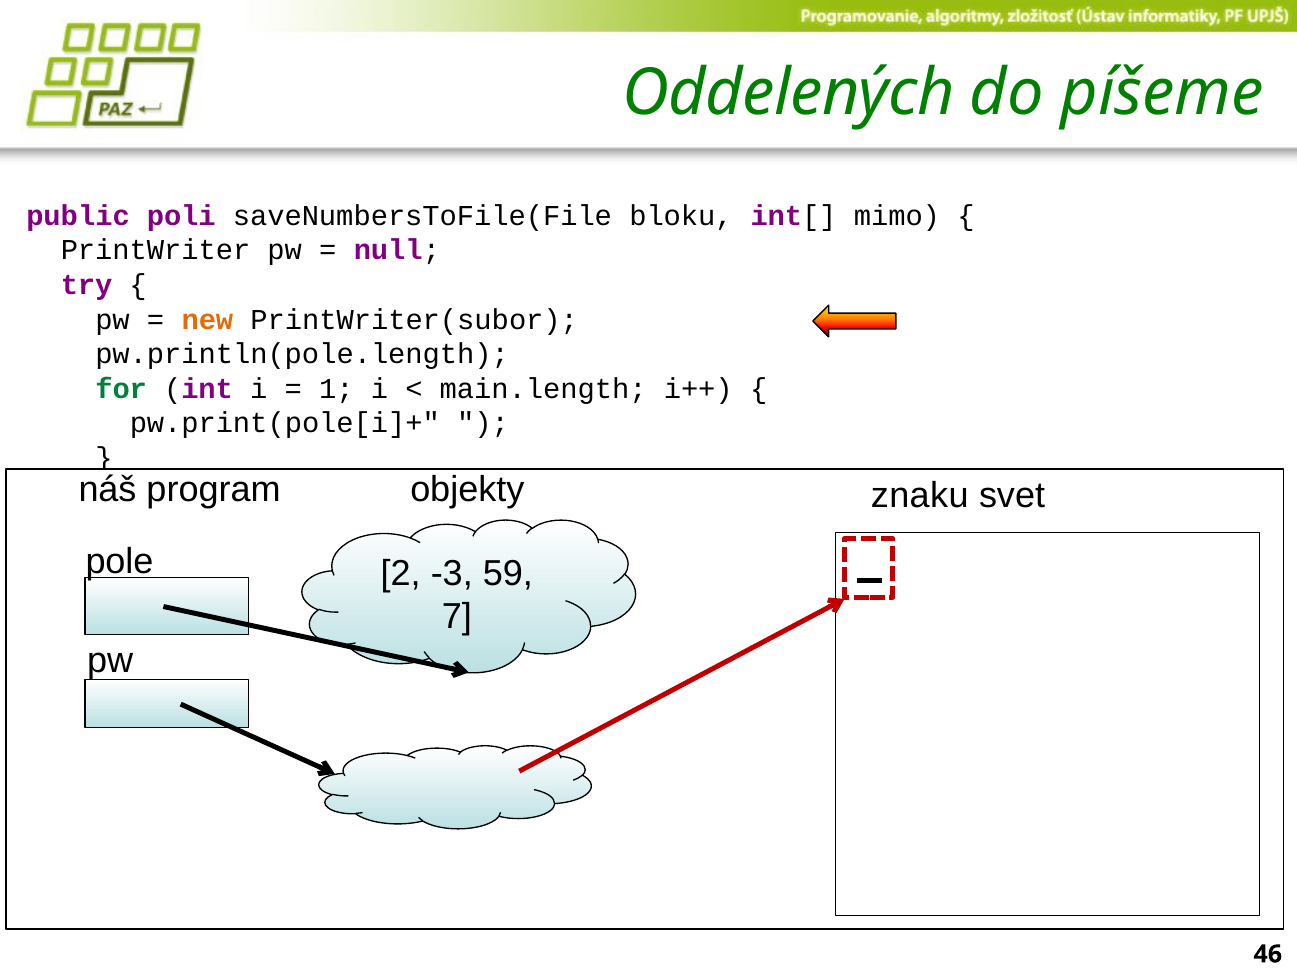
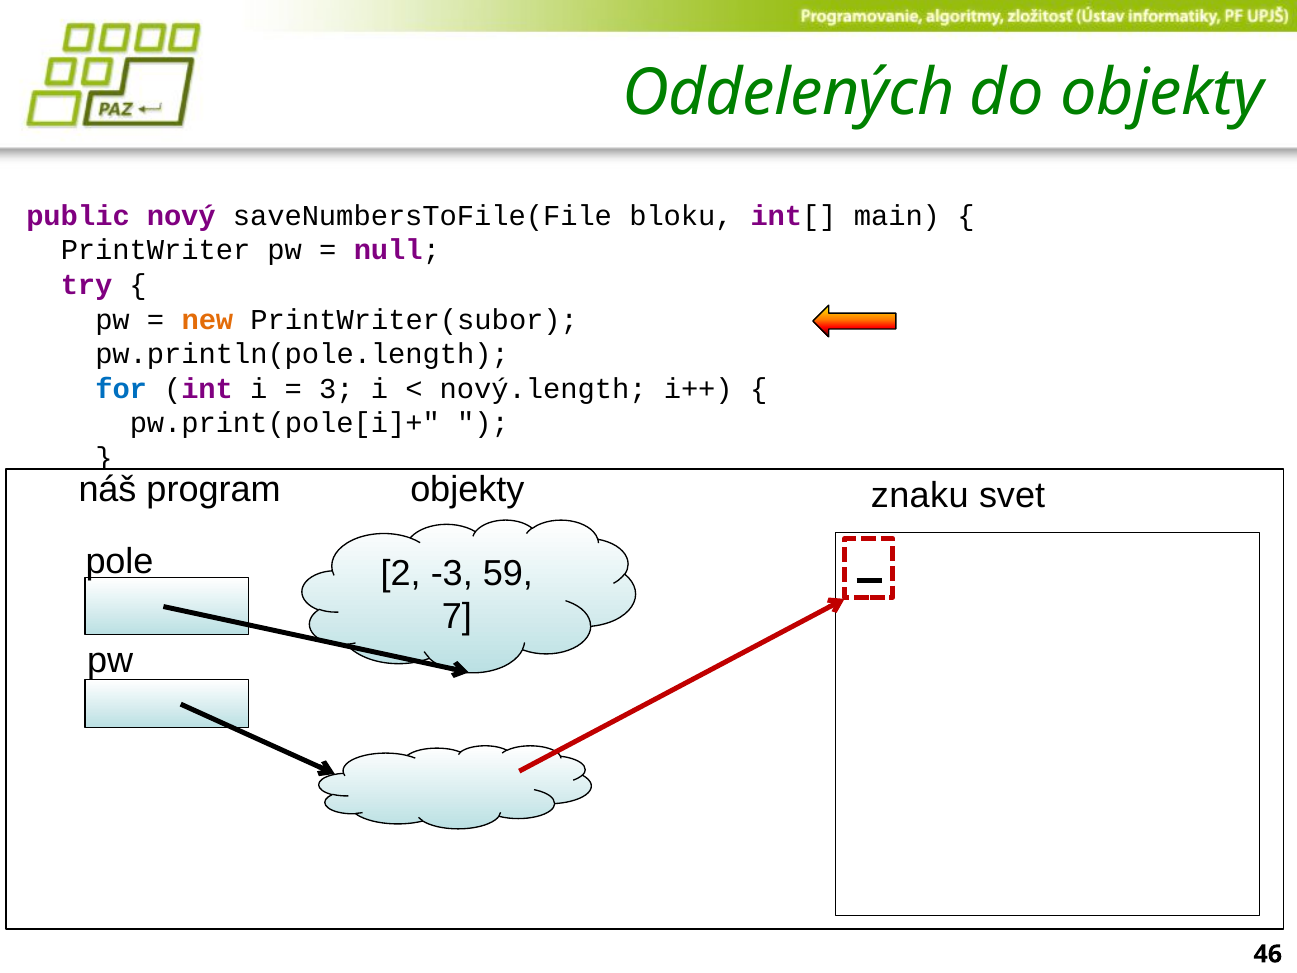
do píšeme: píšeme -> objekty
poli: poli -> nový
mimo: mimo -> main
for colour: green -> blue
1: 1 -> 3
main.length: main.length -> nový.length
